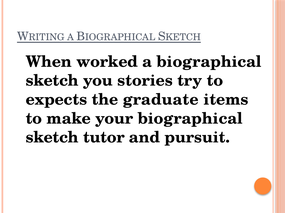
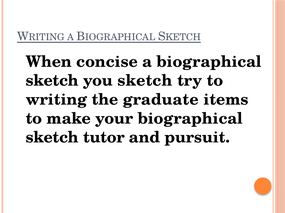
worked: worked -> concise
you stories: stories -> sketch
expects: expects -> writing
